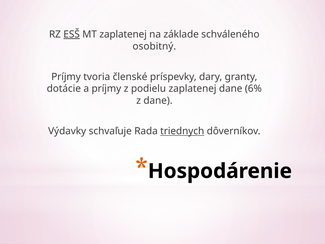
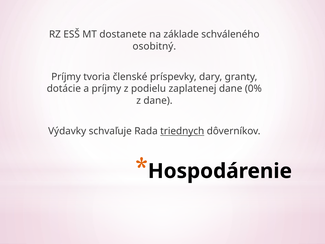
ESŠ underline: present -> none
MT zaplatenej: zaplatenej -> dostanete
6%: 6% -> 0%
